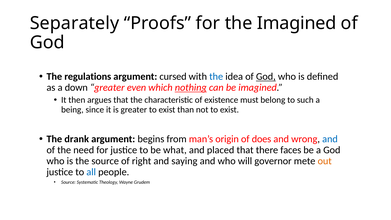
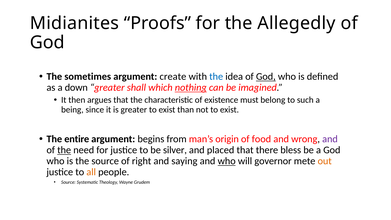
Separately: Separately -> Midianites
the Imagined: Imagined -> Allegedly
regulations: regulations -> sometimes
cursed: cursed -> create
even: even -> shall
drank: drank -> entire
does: does -> food
and at (330, 139) colour: blue -> purple
the at (64, 150) underline: none -> present
what: what -> silver
faces: faces -> bless
who at (227, 161) underline: none -> present
all colour: blue -> orange
